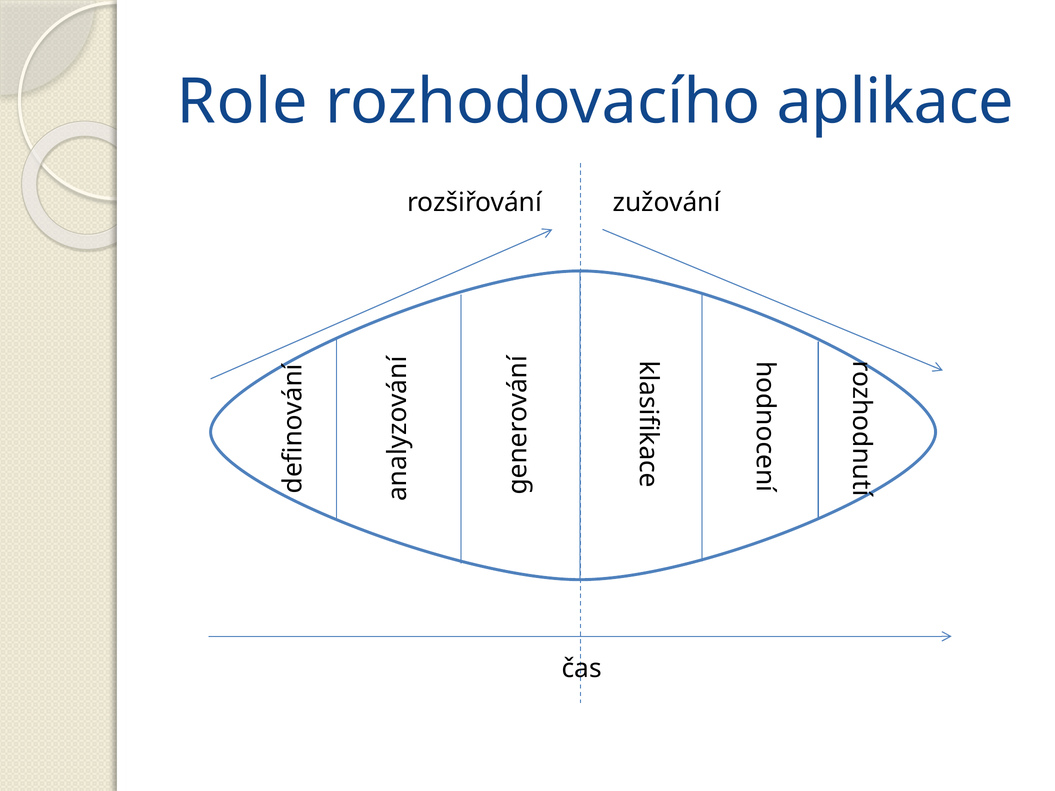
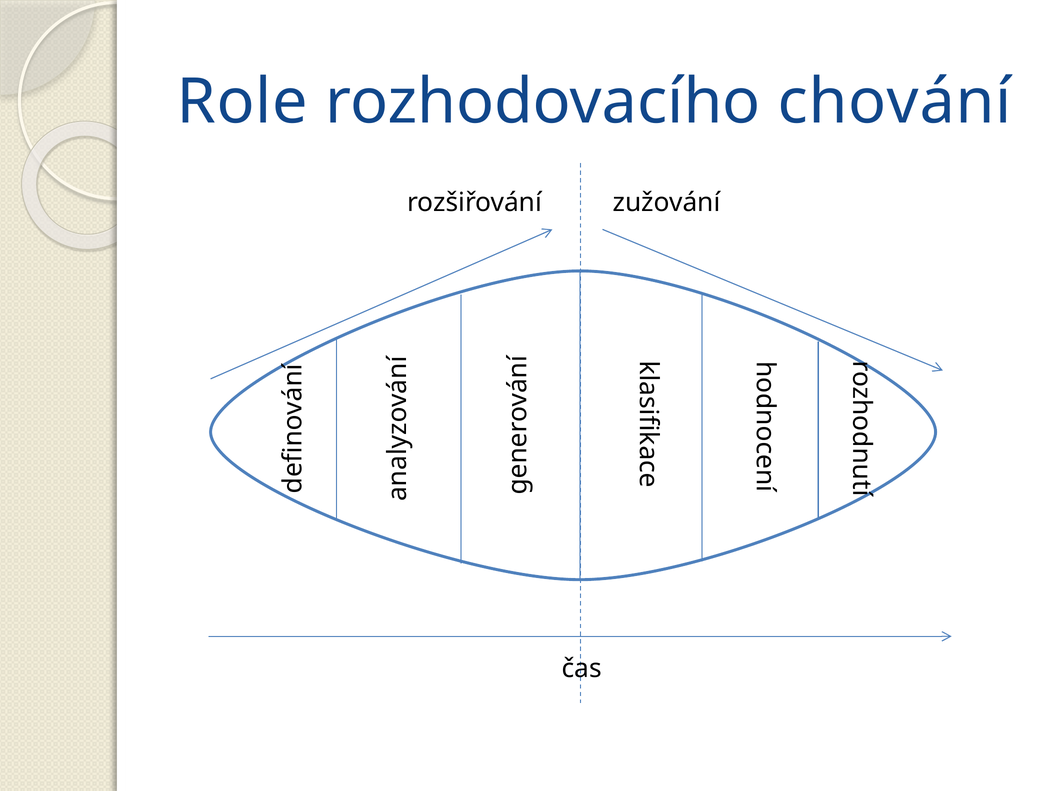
aplikace: aplikace -> chování
